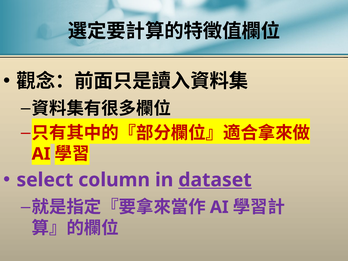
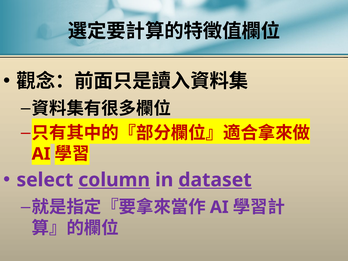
column underline: none -> present
